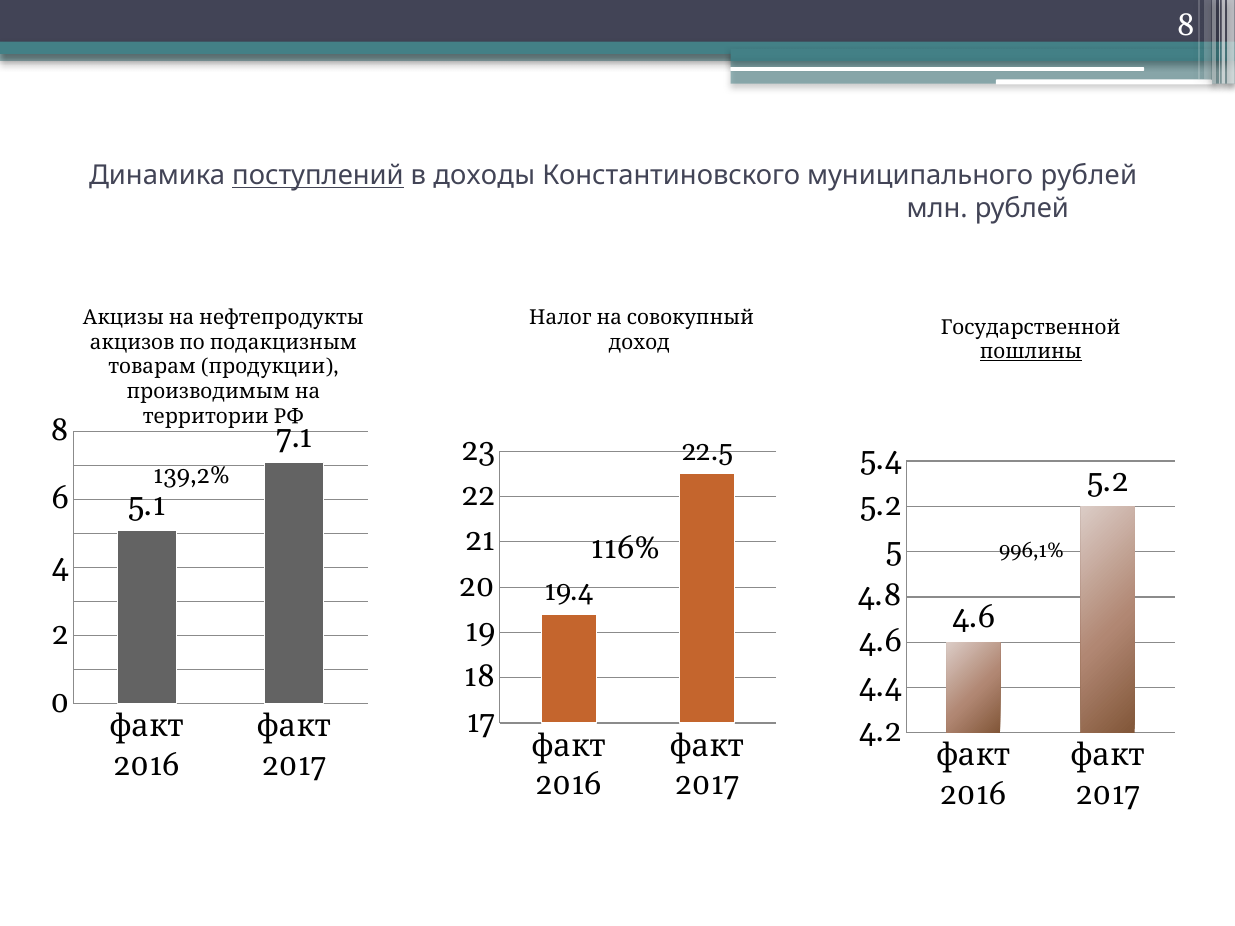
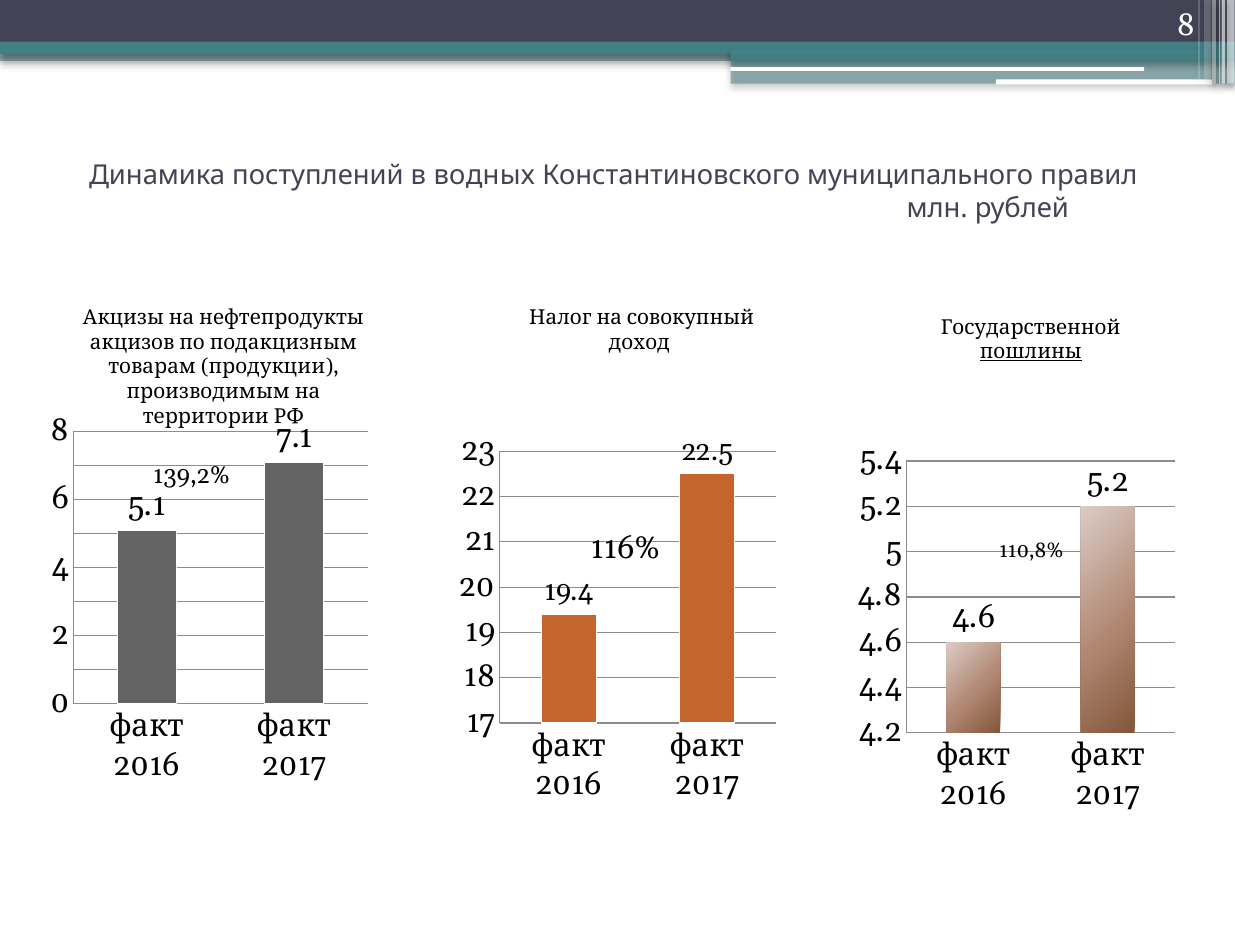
поступлений underline: present -> none
доходы: доходы -> водных
муниципального рублей: рублей -> правил
996,1%: 996,1% -> 110,8%
